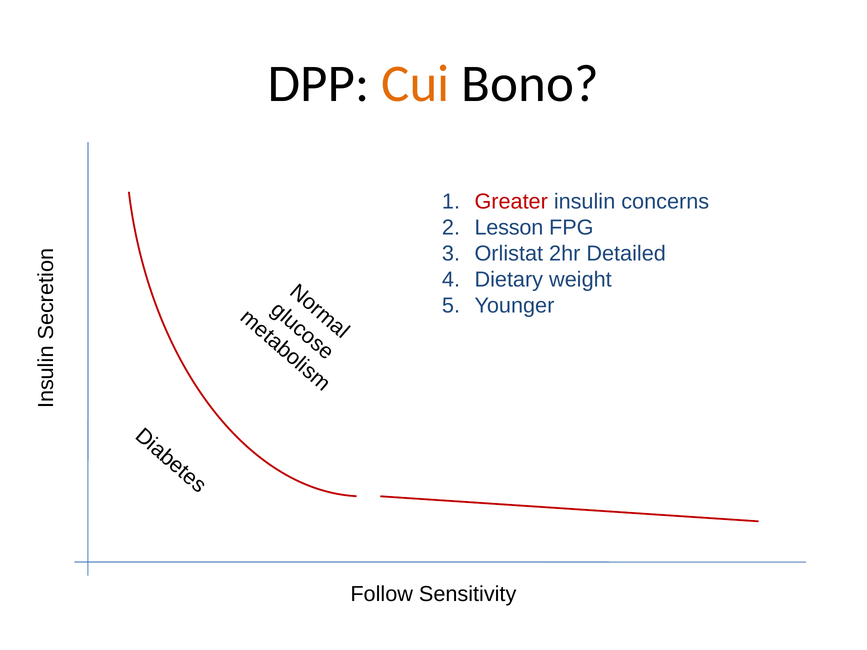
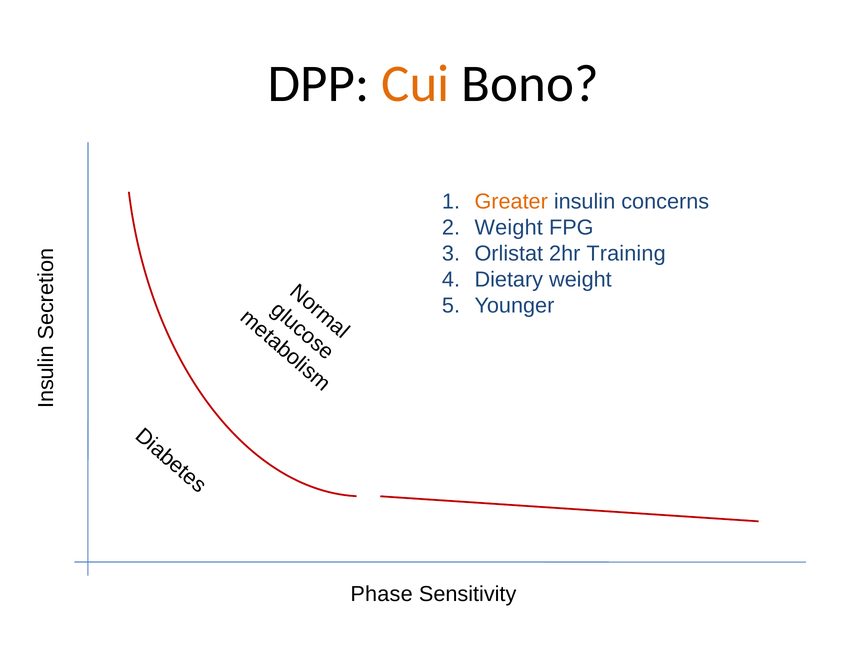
Greater colour: red -> orange
Lesson at (509, 228): Lesson -> Weight
Detailed: Detailed -> Training
Follow: Follow -> Phase
